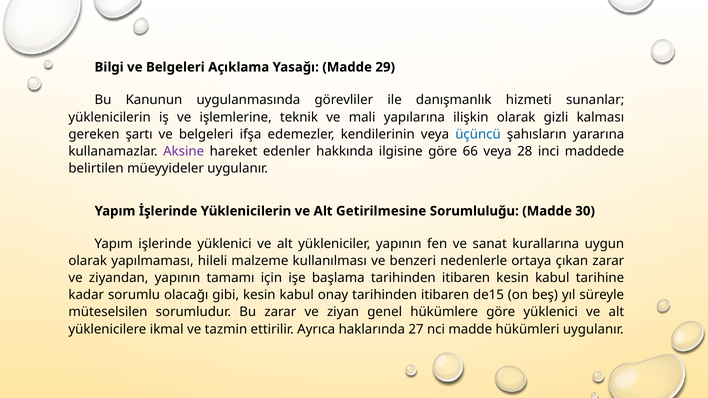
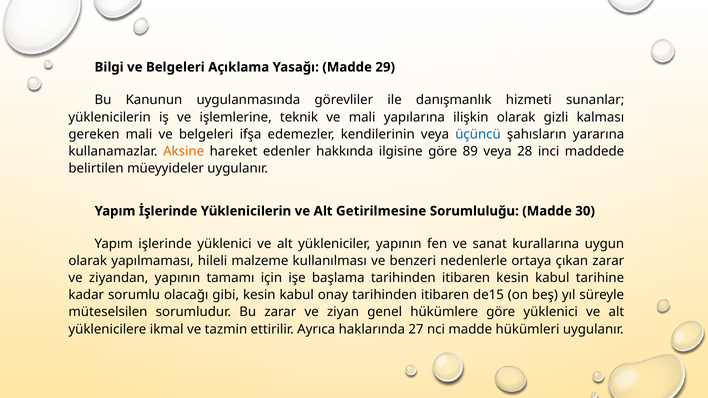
gereken şartı: şartı -> mali
Aksine colour: purple -> orange
66: 66 -> 89
